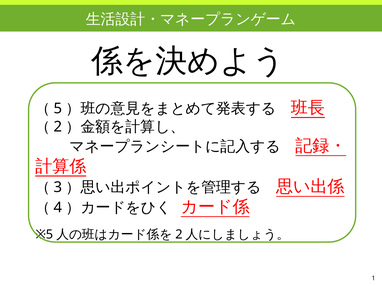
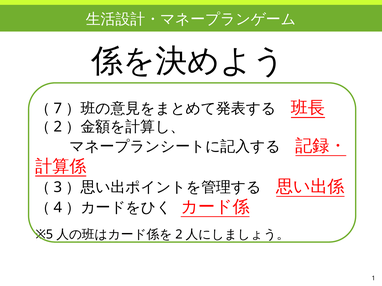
5: 5 -> 7
